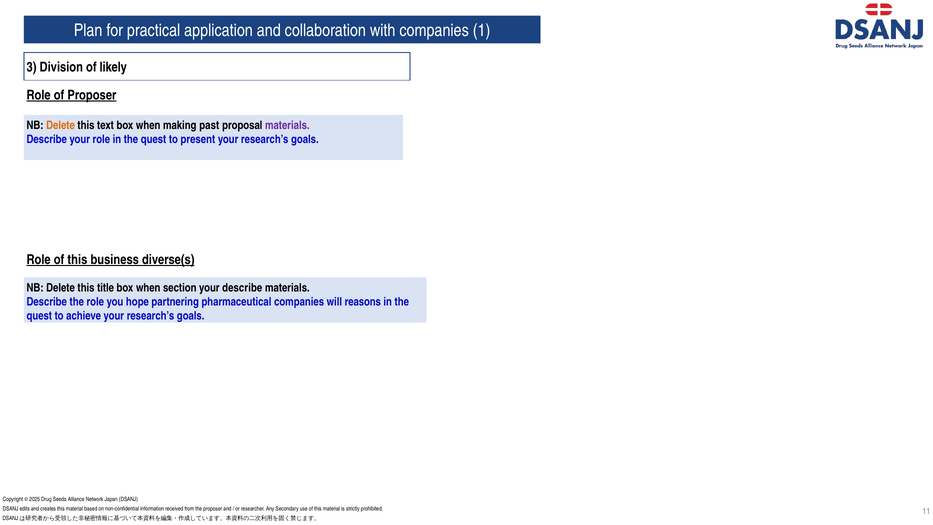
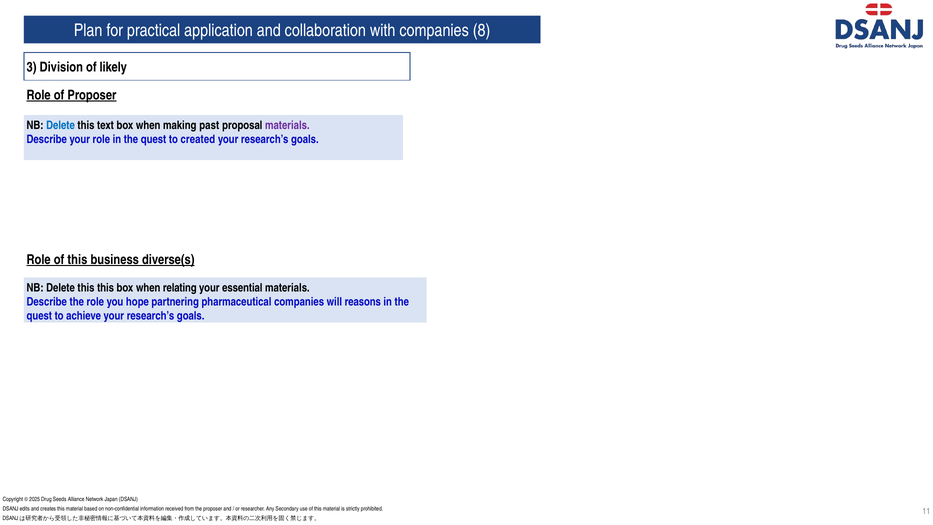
1: 1 -> 8
Delete at (61, 125) colour: orange -> blue
present: present -> created
this title: title -> this
section: section -> relating
your describe: describe -> essential
